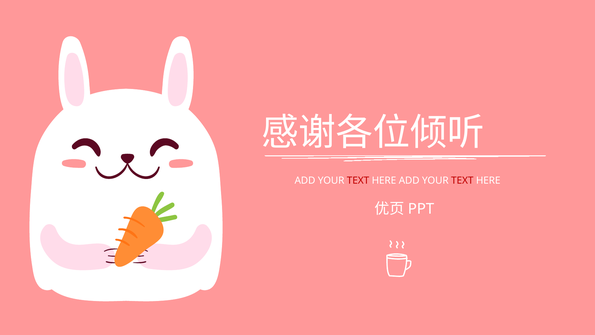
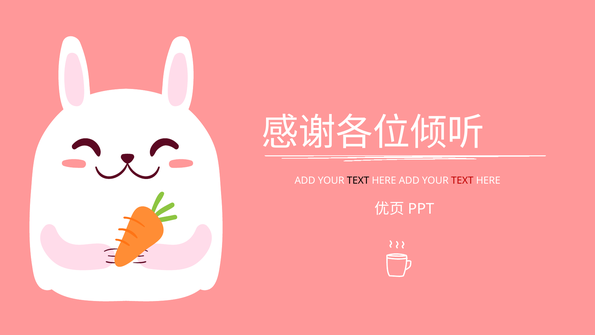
TEXT at (358, 181) colour: red -> black
